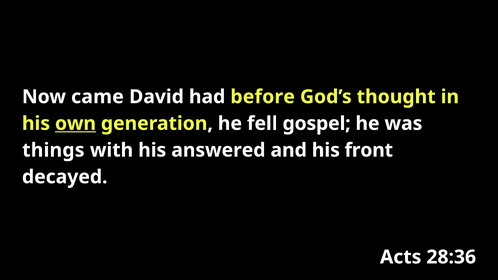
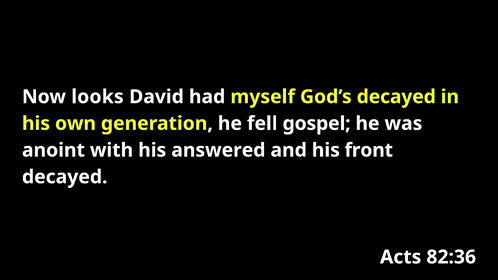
came: came -> looks
before: before -> myself
God’s thought: thought -> decayed
own underline: present -> none
things: things -> anoint
28:36: 28:36 -> 82:36
